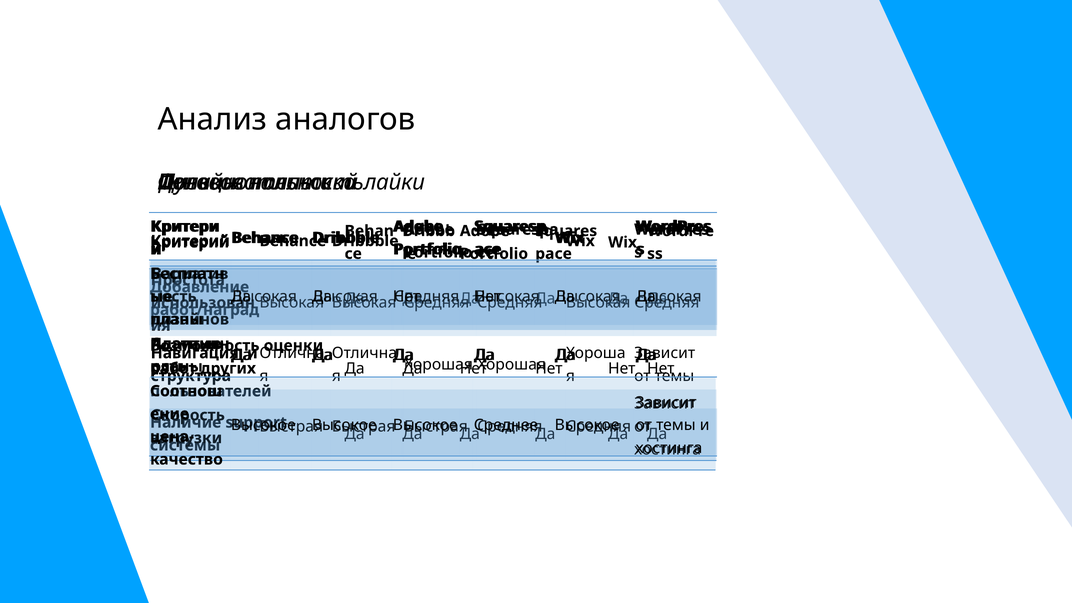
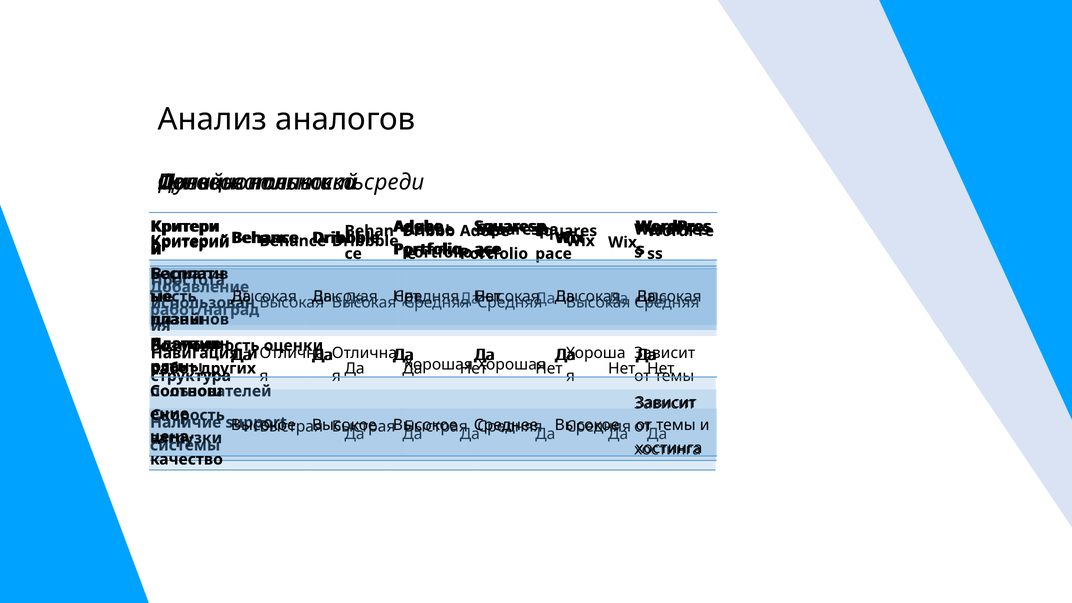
лайки: лайки -> среди
